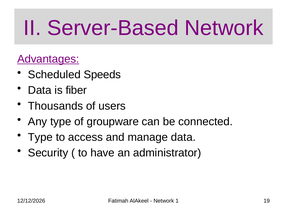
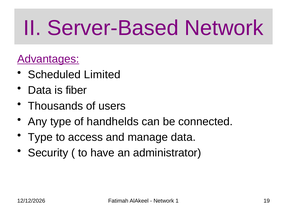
Speeds: Speeds -> Limited
groupware: groupware -> handhelds
